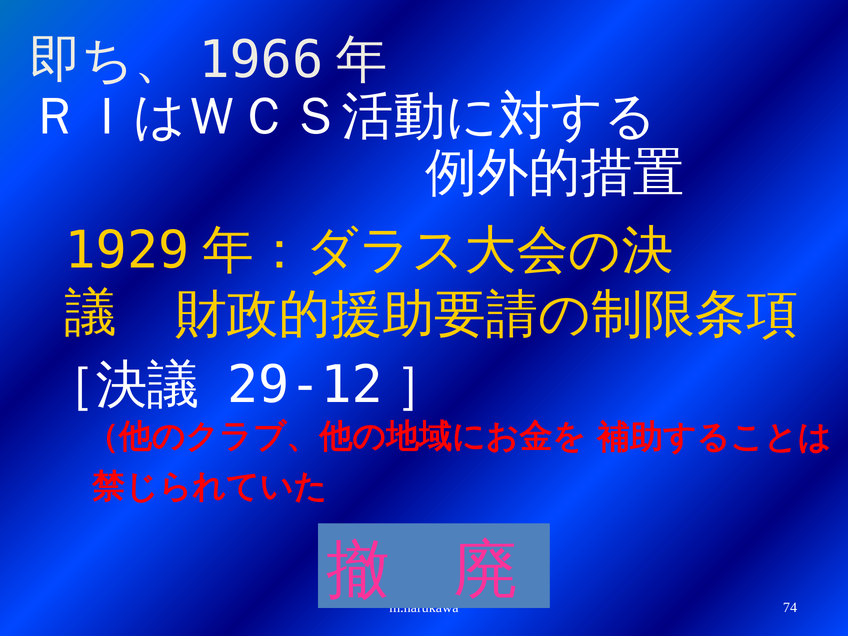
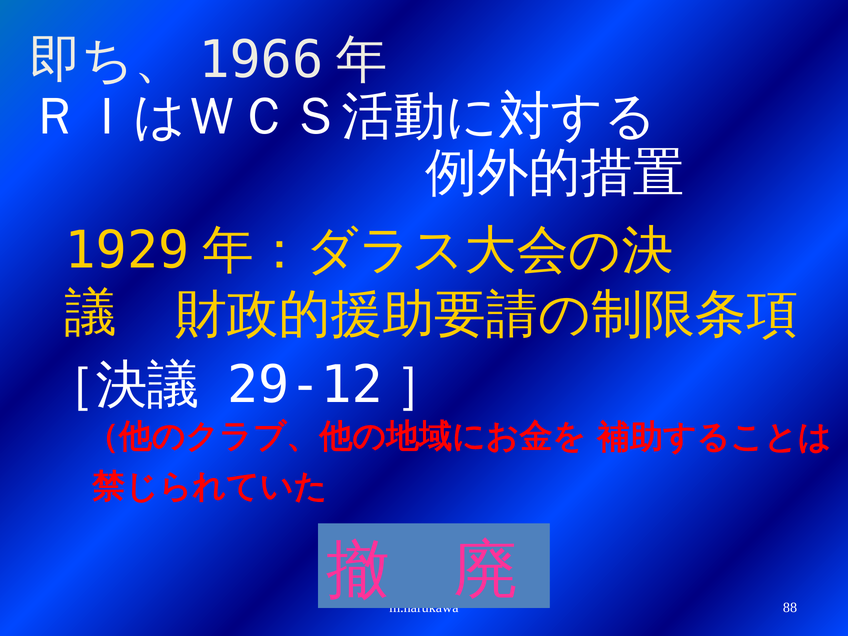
74: 74 -> 88
